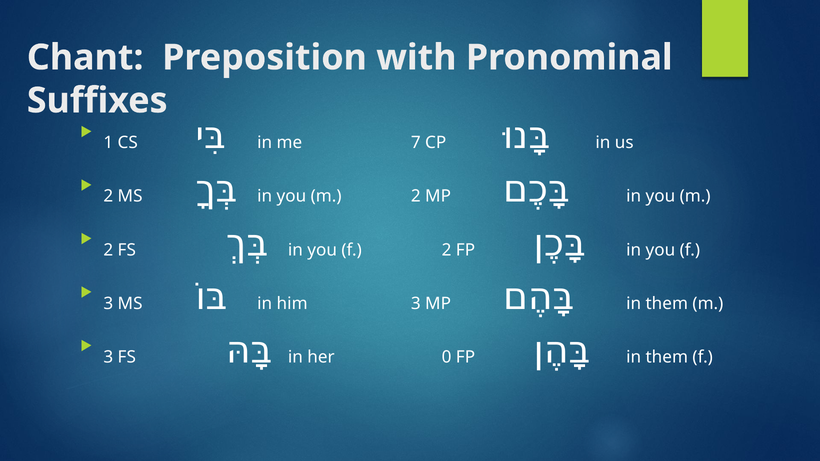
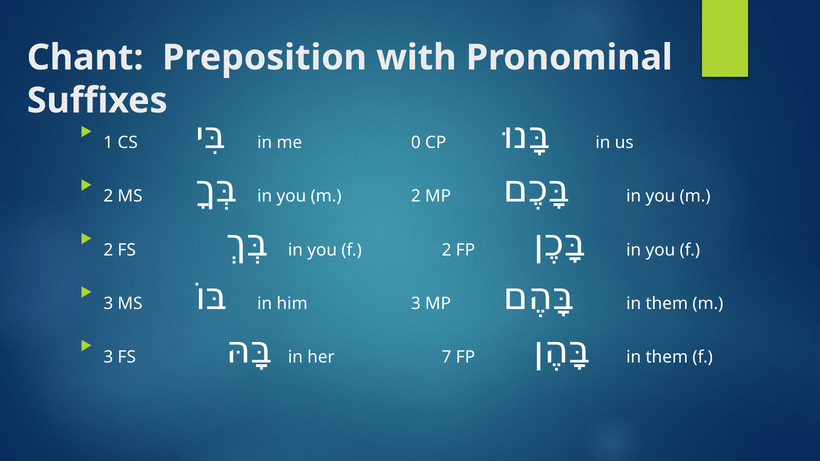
7: 7 -> 0
0: 0 -> 7
